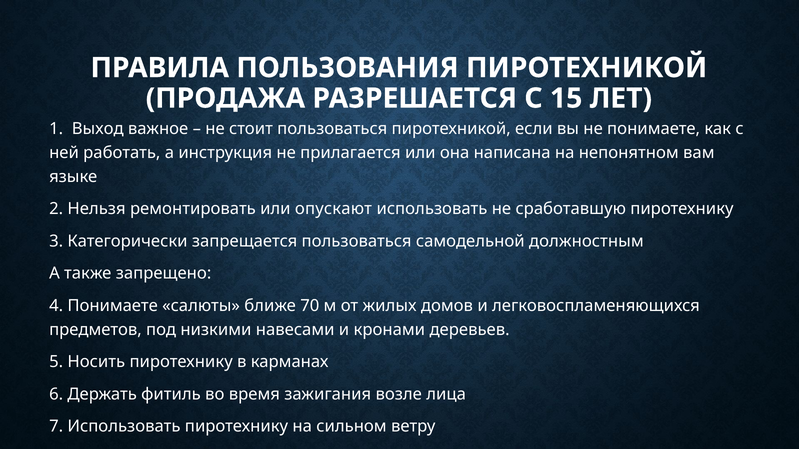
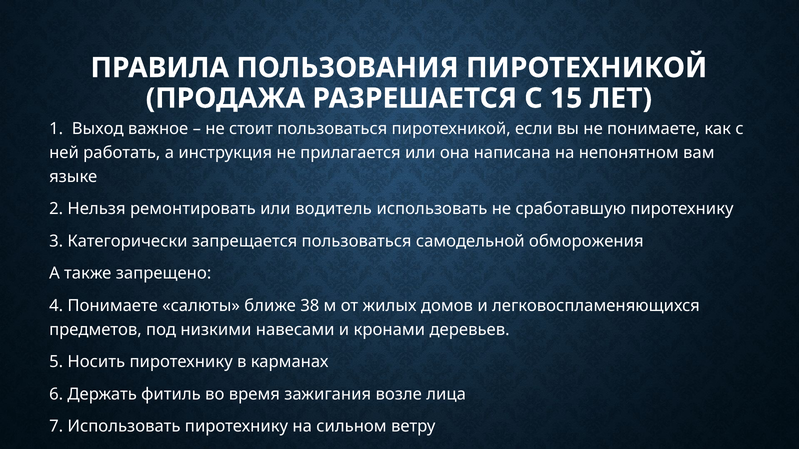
опускают: опускают -> водитель
должностным: должностным -> обморожения
70: 70 -> 38
